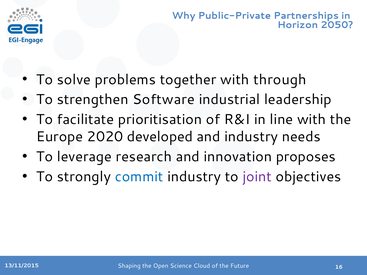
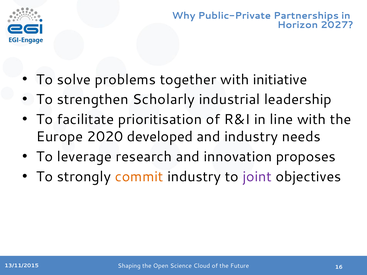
2050: 2050 -> 2027
through: through -> initiative
Software: Software -> Scholarly
commit colour: blue -> orange
